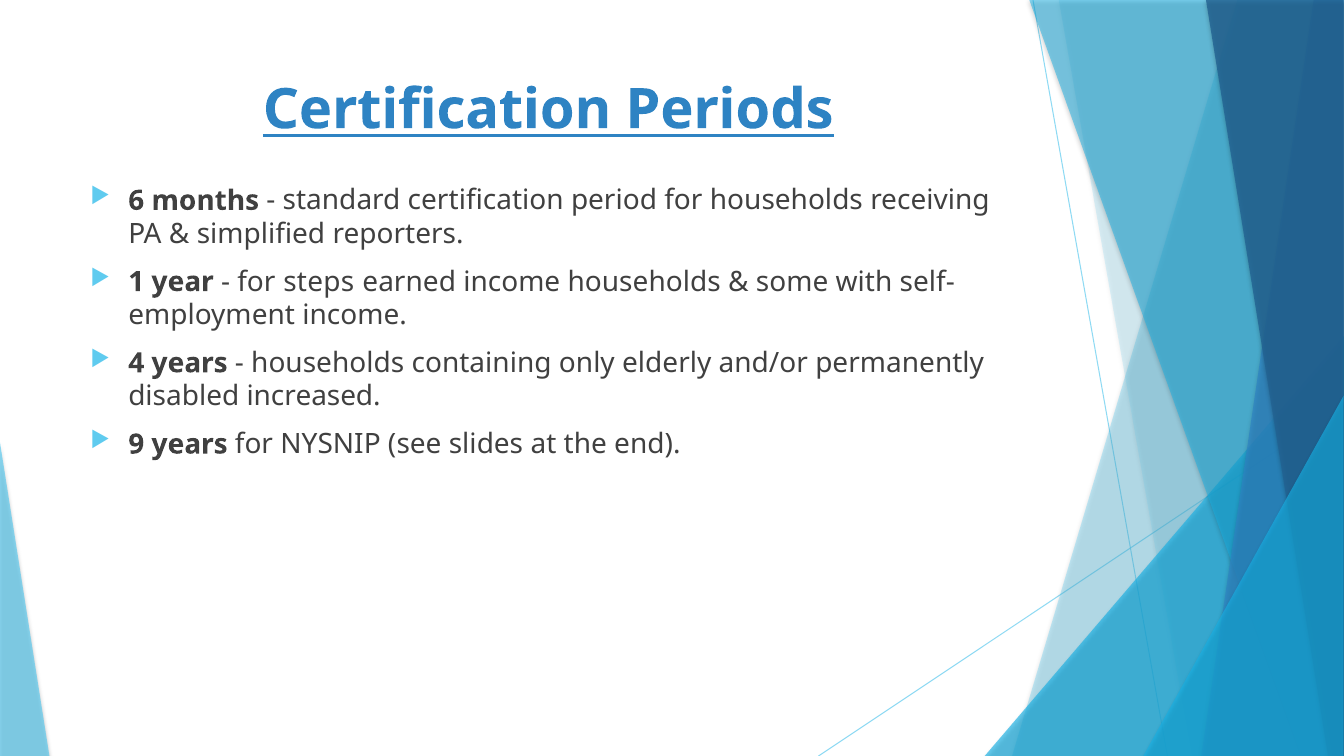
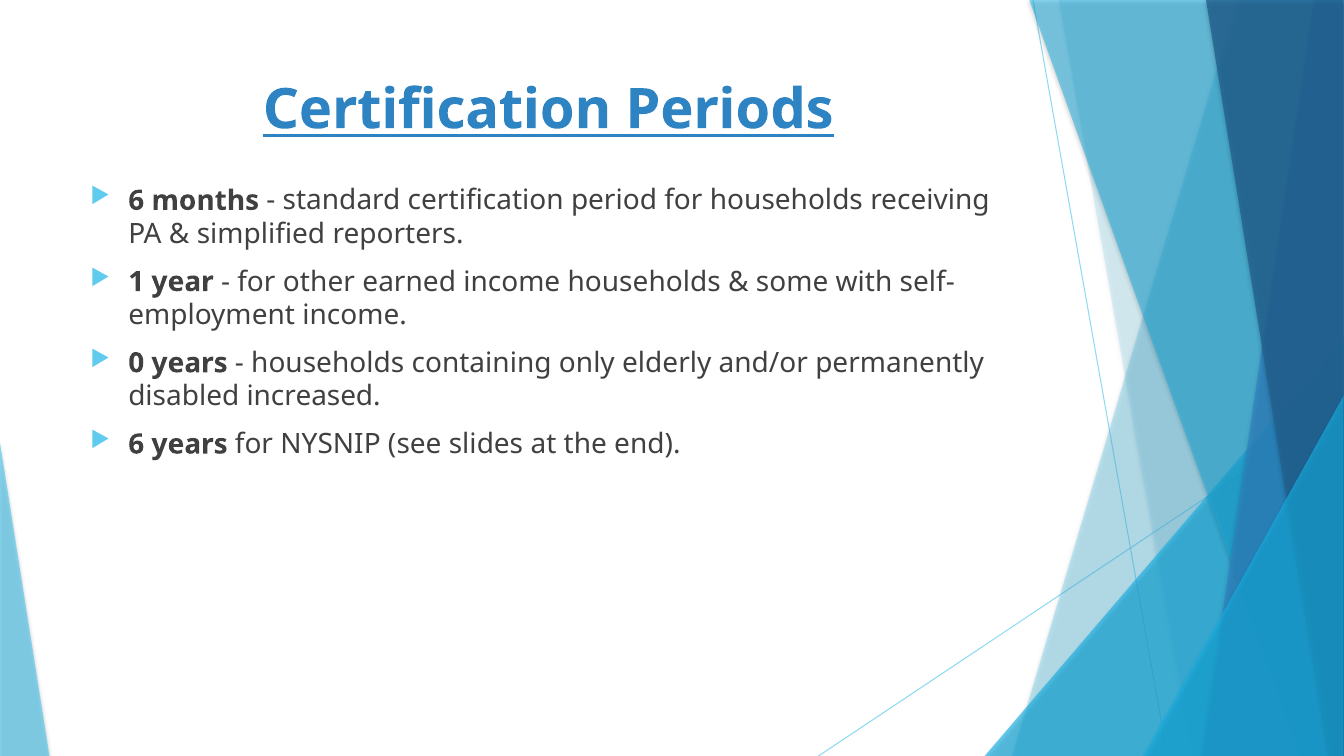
steps: steps -> other
4: 4 -> 0
9 at (136, 444): 9 -> 6
